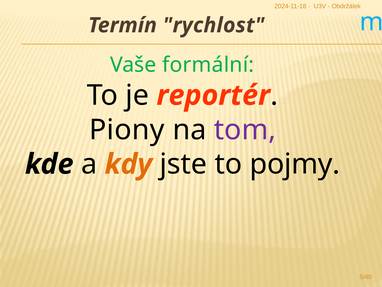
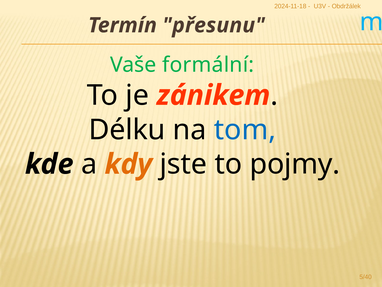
rychlost: rychlost -> přesunu
reportér: reportér -> zánikem
Piony: Piony -> Délku
tom colour: purple -> blue
